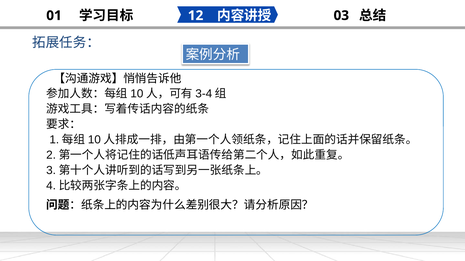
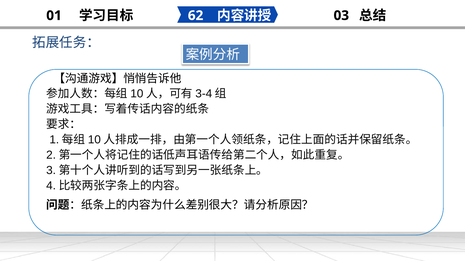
12: 12 -> 62
